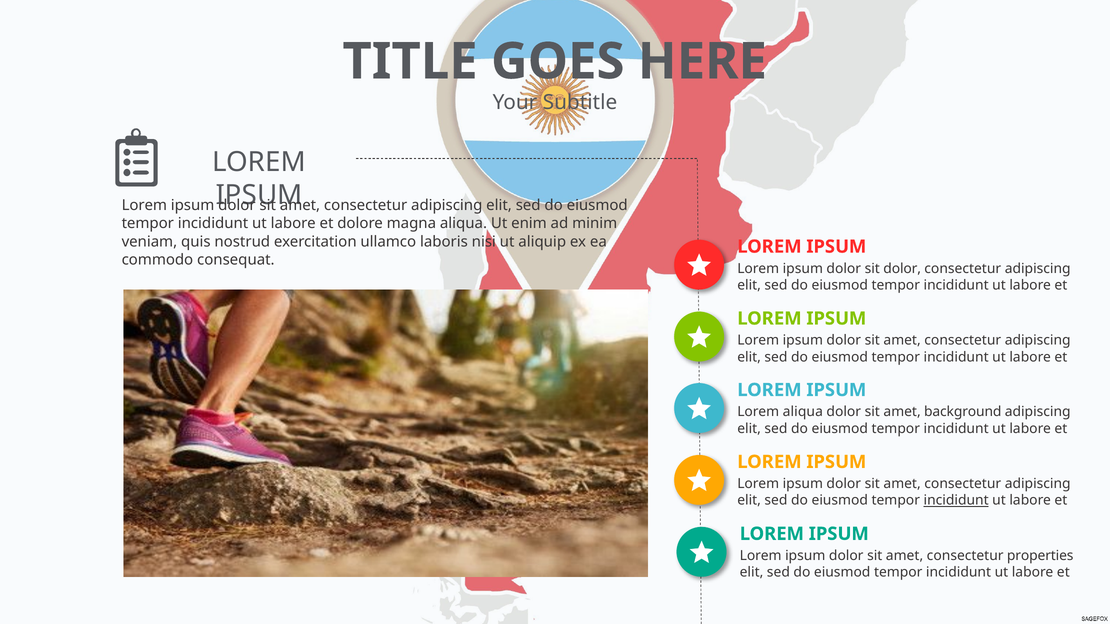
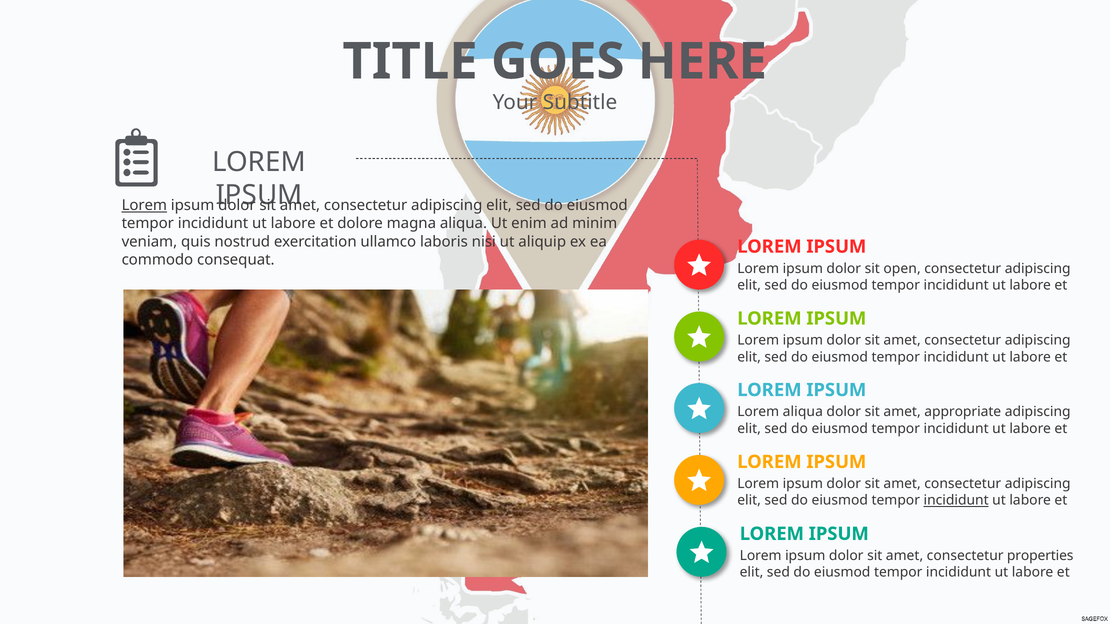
Lorem at (144, 206) underline: none -> present
sit dolor: dolor -> open
background: background -> appropriate
